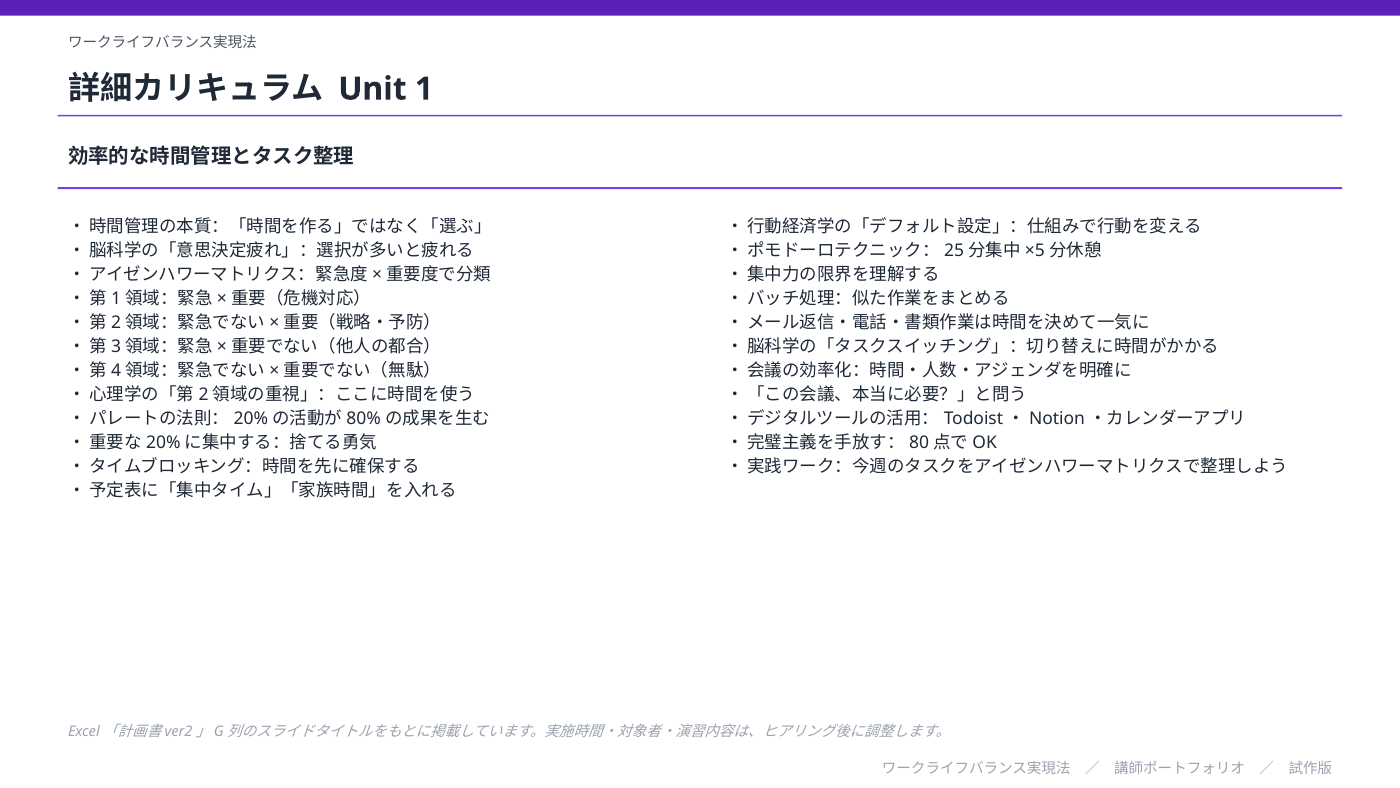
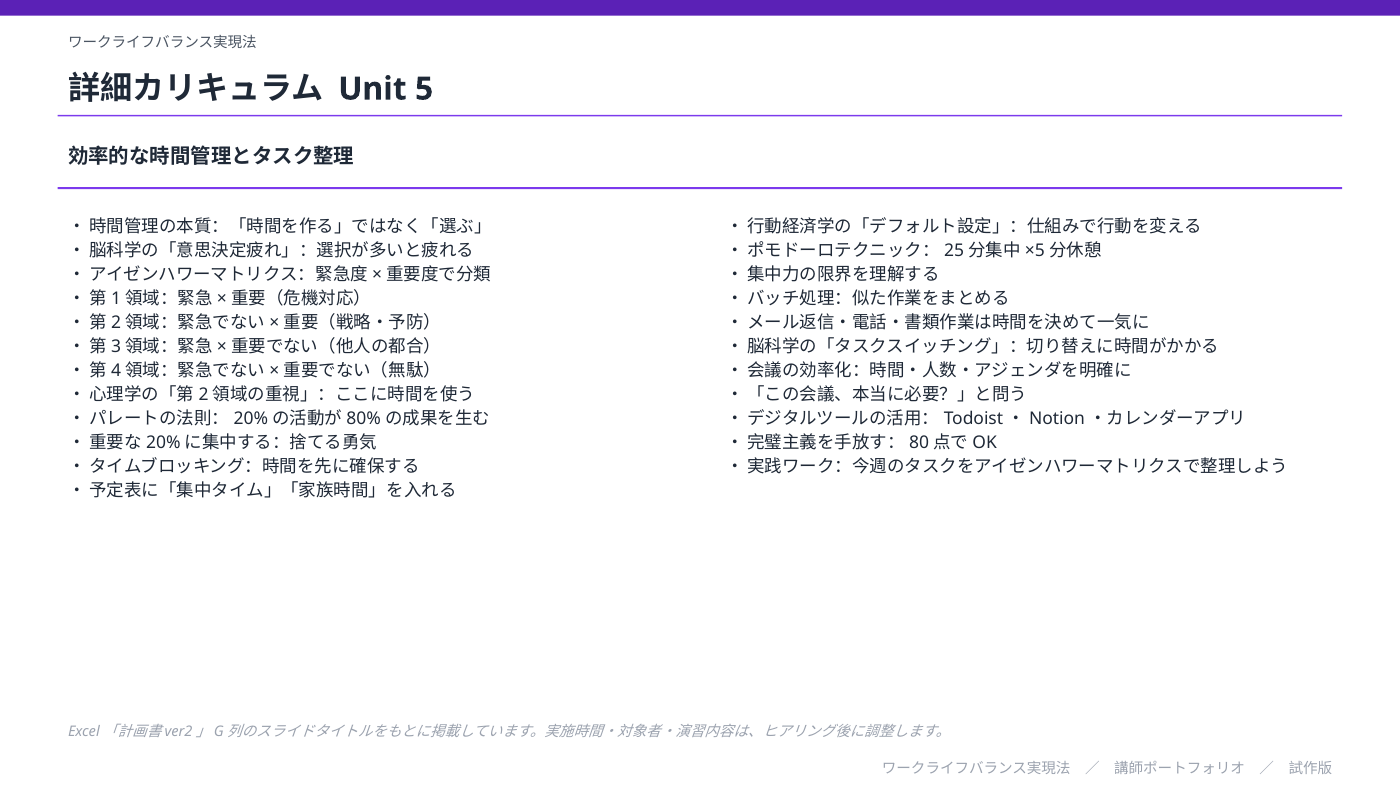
1: 1 -> 5
